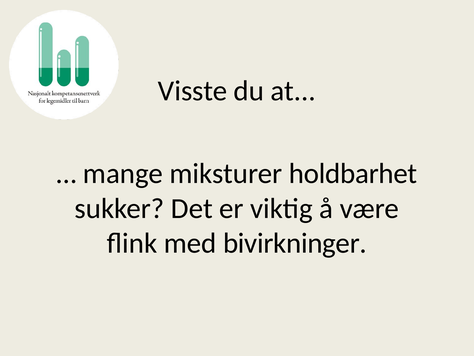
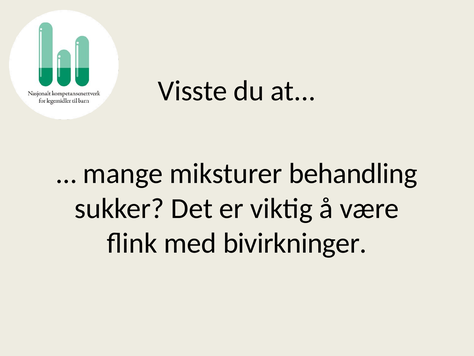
holdbarhet: holdbarhet -> behandling
